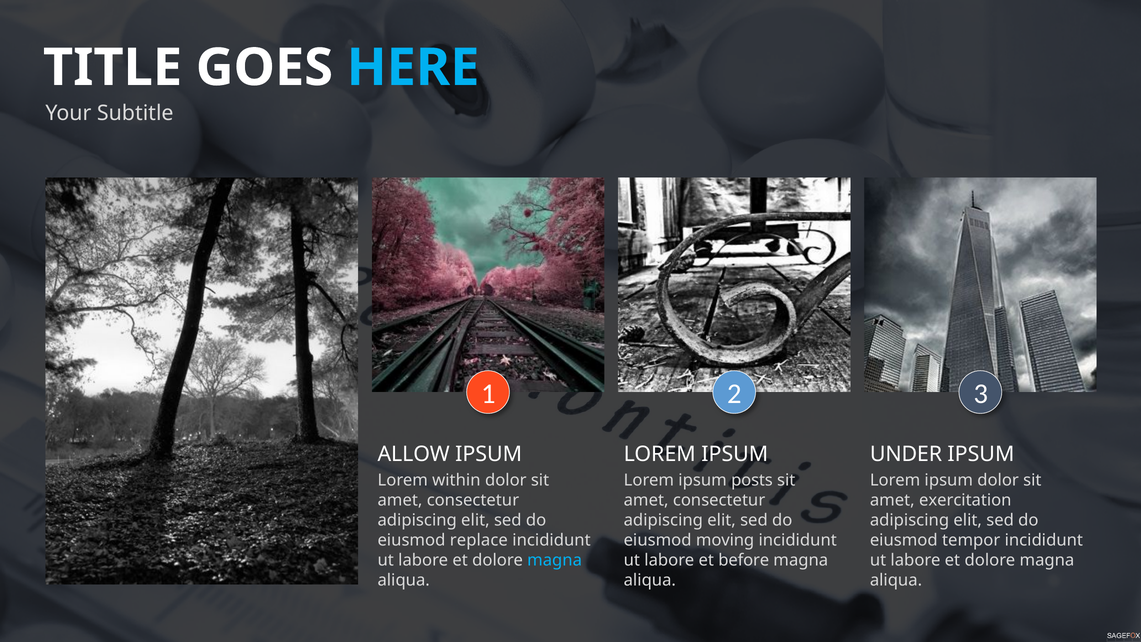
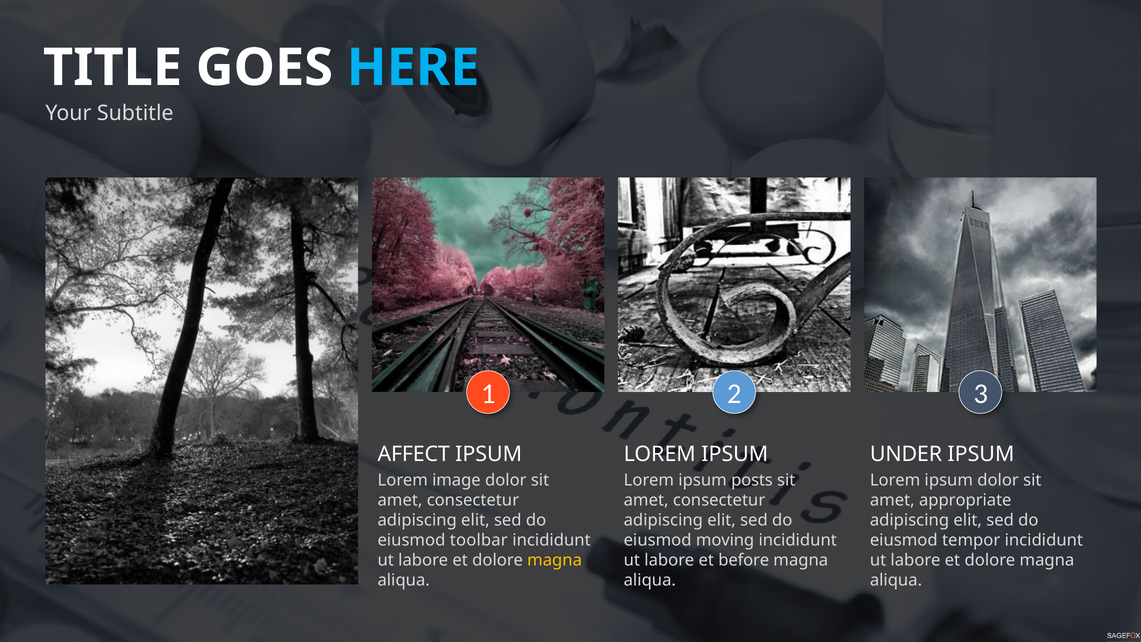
ALLOW: ALLOW -> AFFECT
within: within -> image
exercitation: exercitation -> appropriate
replace: replace -> toolbar
magna at (555, 560) colour: light blue -> yellow
